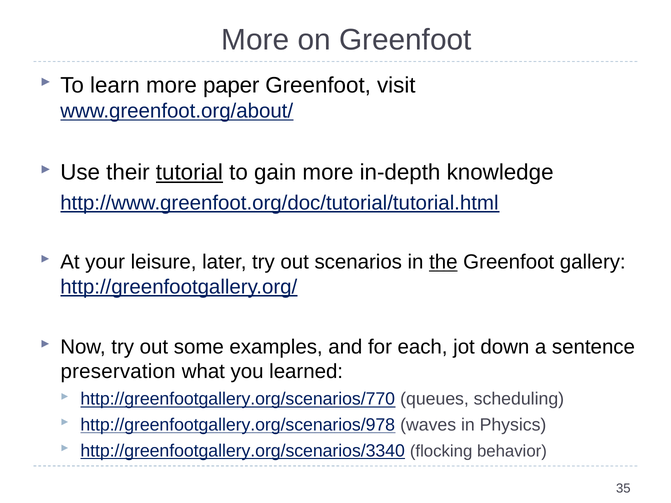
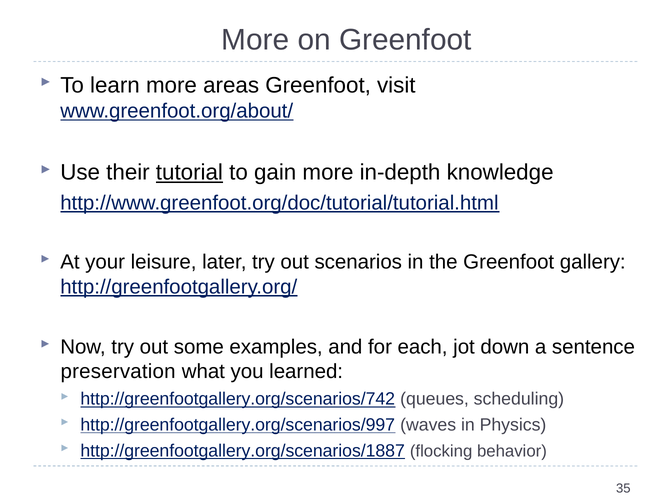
paper: paper -> areas
the underline: present -> none
http://greenfootgallery.org/scenarios/770: http://greenfootgallery.org/scenarios/770 -> http://greenfootgallery.org/scenarios/742
http://greenfootgallery.org/scenarios/978: http://greenfootgallery.org/scenarios/978 -> http://greenfootgallery.org/scenarios/997
http://greenfootgallery.org/scenarios/3340: http://greenfootgallery.org/scenarios/3340 -> http://greenfootgallery.org/scenarios/1887
